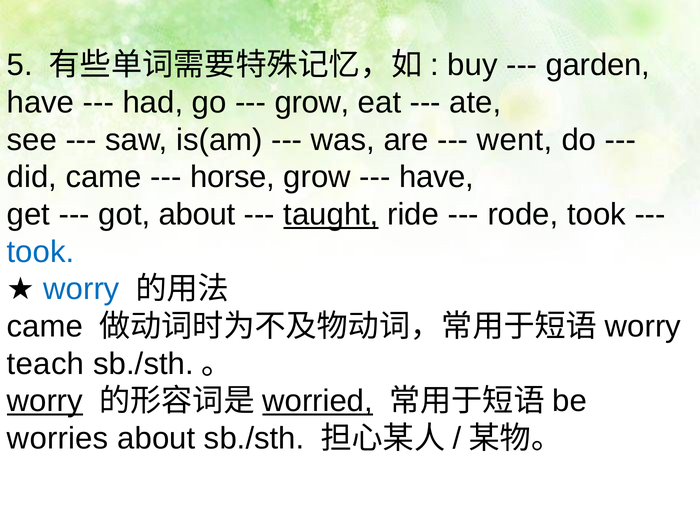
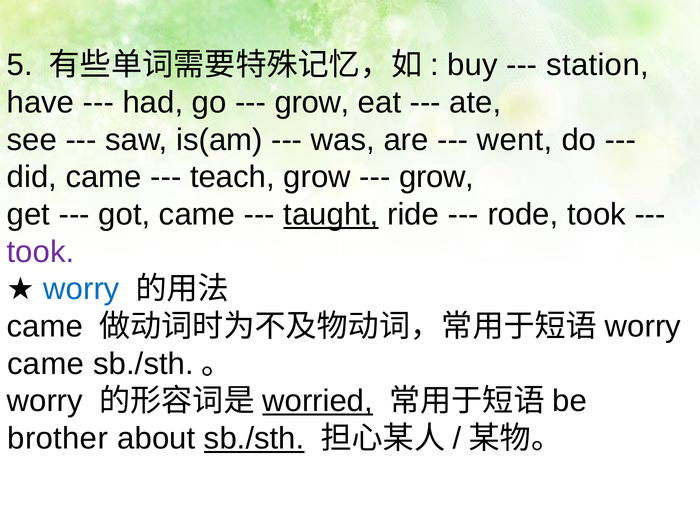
garden: garden -> station
horse: horse -> teach
have at (436, 177): have -> grow
got about: about -> came
took at (41, 252) colour: blue -> purple
teach at (46, 364): teach -> came
worry at (45, 401) underline: present -> none
worries: worries -> brother
sb./sth at (254, 439) underline: none -> present
